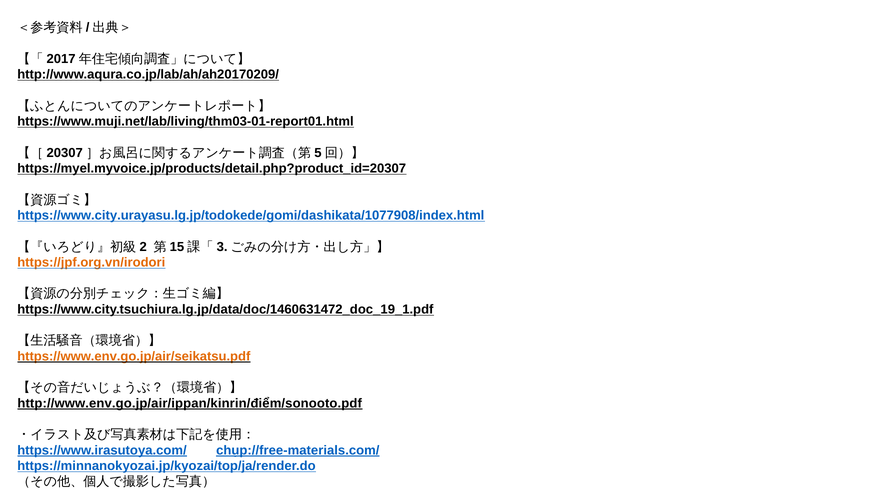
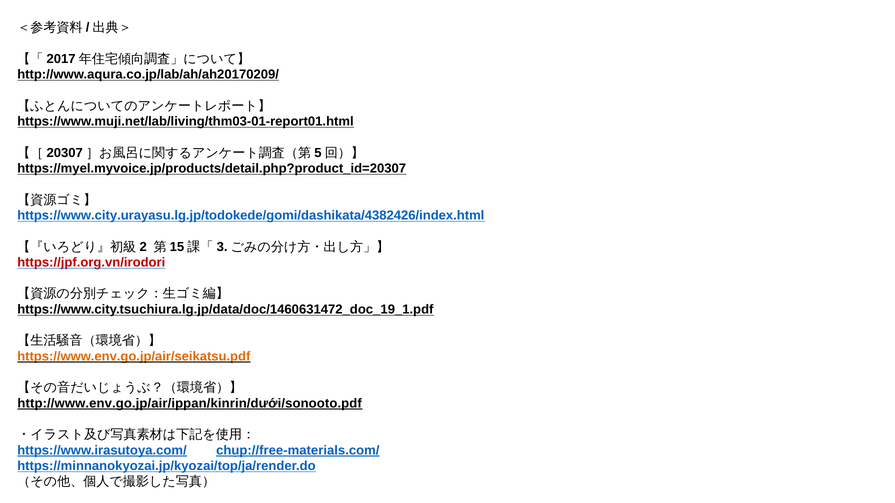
https://www.city.urayasu.lg.jp/todokede/gomi/dashikata/1077908/index.html: https://www.city.urayasu.lg.jp/todokede/gomi/dashikata/1077908/index.html -> https://www.city.urayasu.lg.jp/todokede/gomi/dashikata/4382426/index.html
https://jpf.org.vn/irodori colour: orange -> red
http://www.env.go.jp/air/ippan/kinrin/điểm/sonooto.pdf: http://www.env.go.jp/air/ippan/kinrin/điểm/sonooto.pdf -> http://www.env.go.jp/air/ippan/kinrin/dưới/sonooto.pdf
